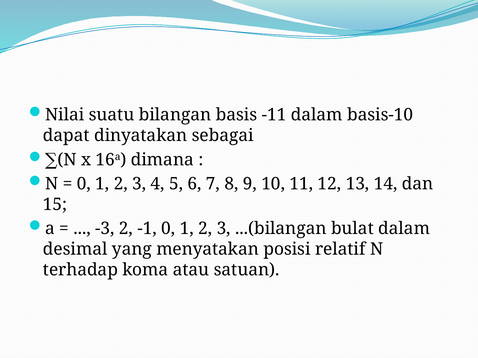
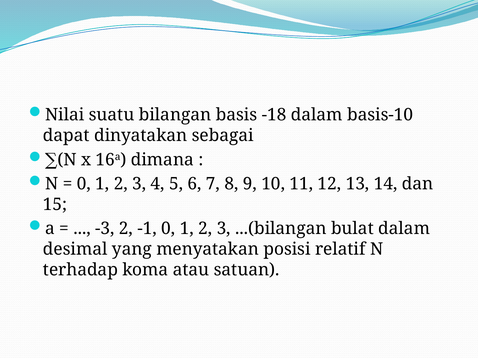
-11: -11 -> -18
